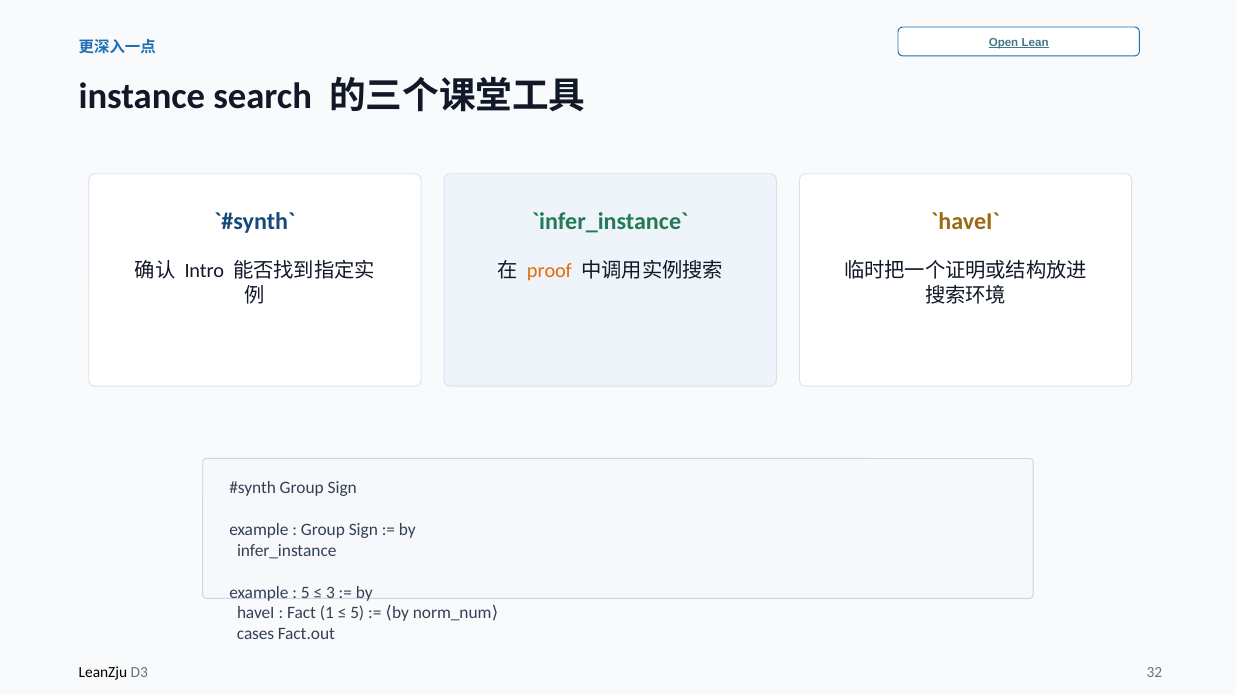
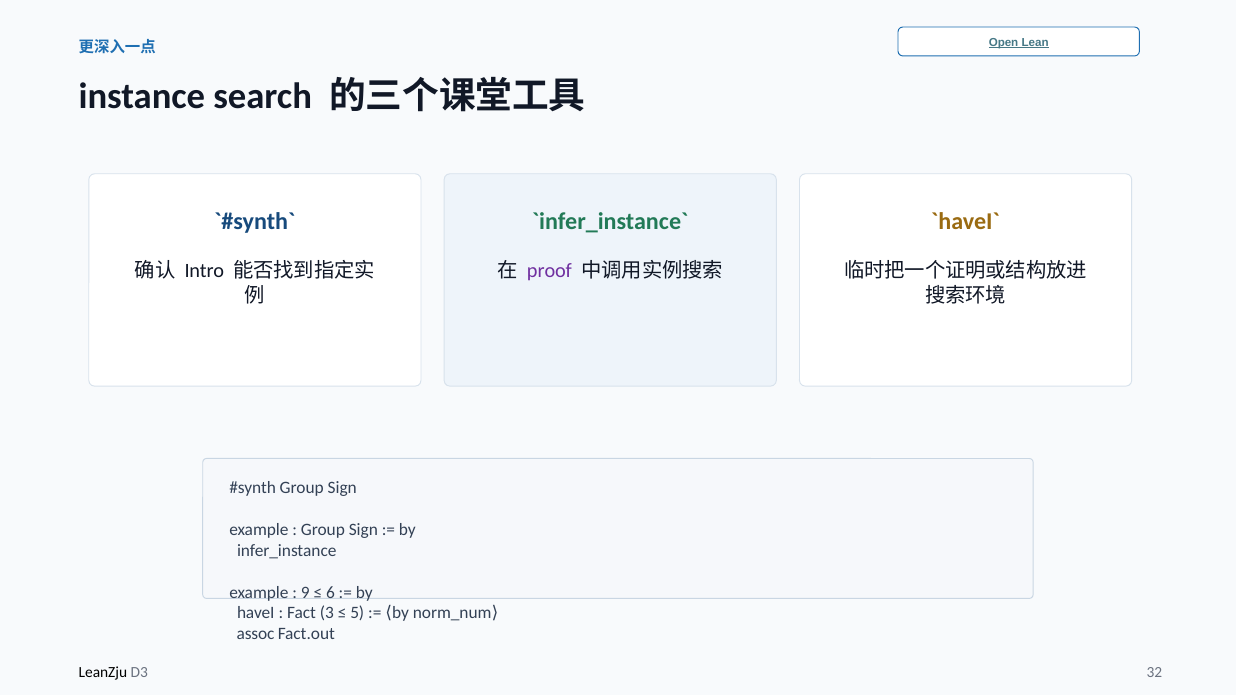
proof colour: orange -> purple
5 at (305, 593): 5 -> 9
3: 3 -> 6
1: 1 -> 3
cases: cases -> assoc
